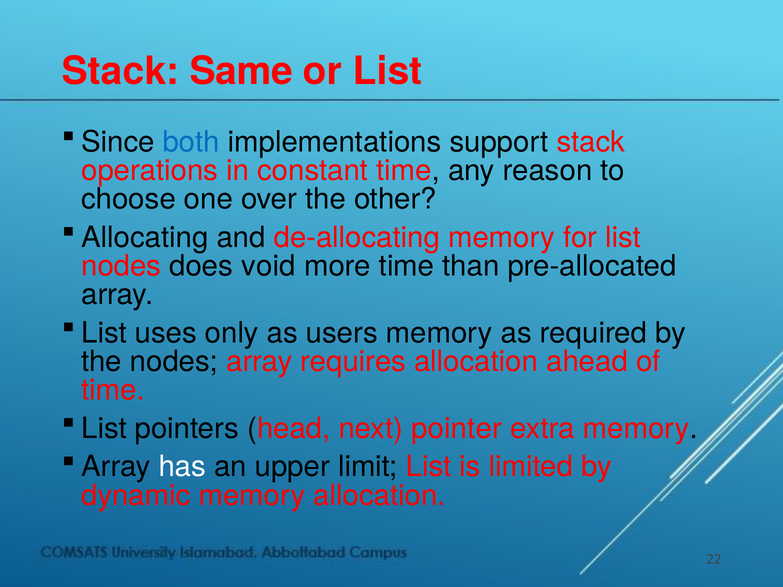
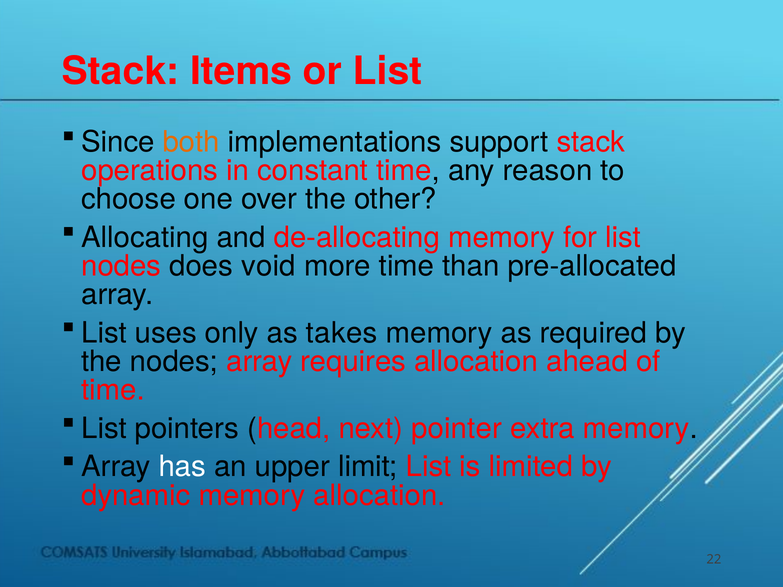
Same: Same -> Items
both colour: blue -> orange
users: users -> takes
